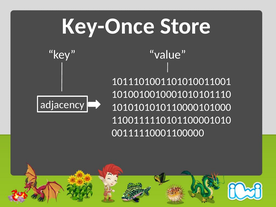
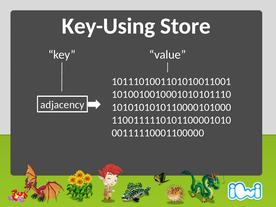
Key-Once: Key-Once -> Key-Using
